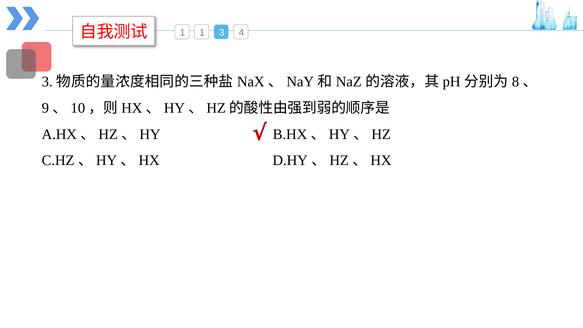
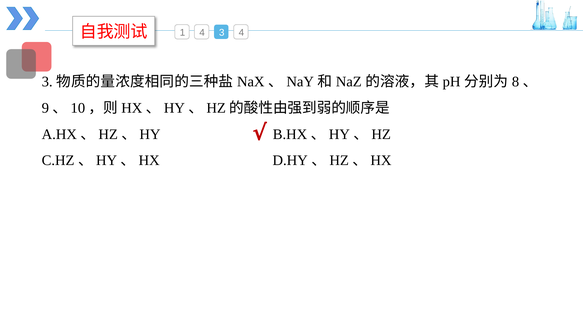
1 1: 1 -> 4
